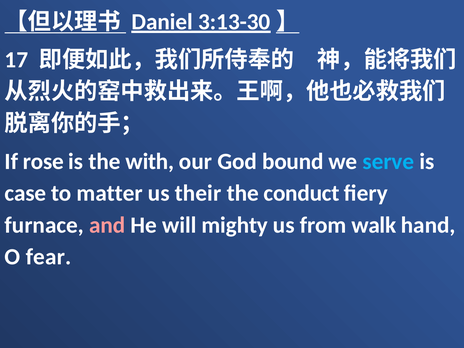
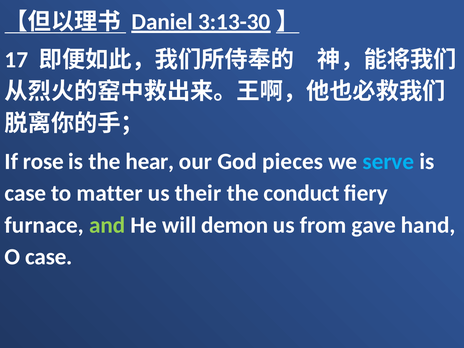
with: with -> hear
bound: bound -> pieces
and colour: pink -> light green
mighty: mighty -> demon
walk: walk -> gave
O fear: fear -> case
